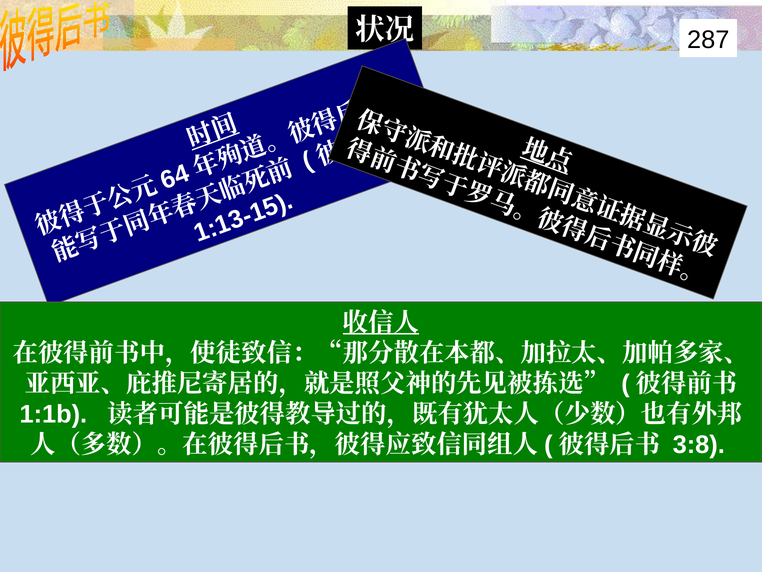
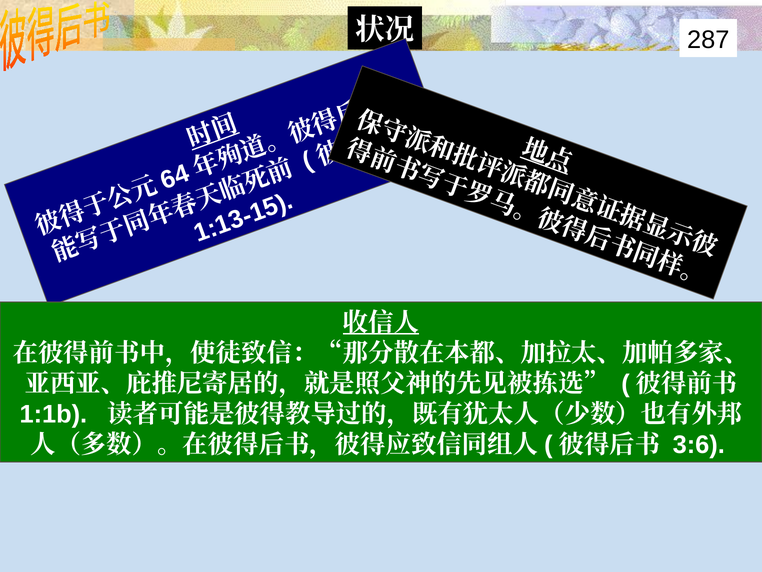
3:8: 3:8 -> 3:6
